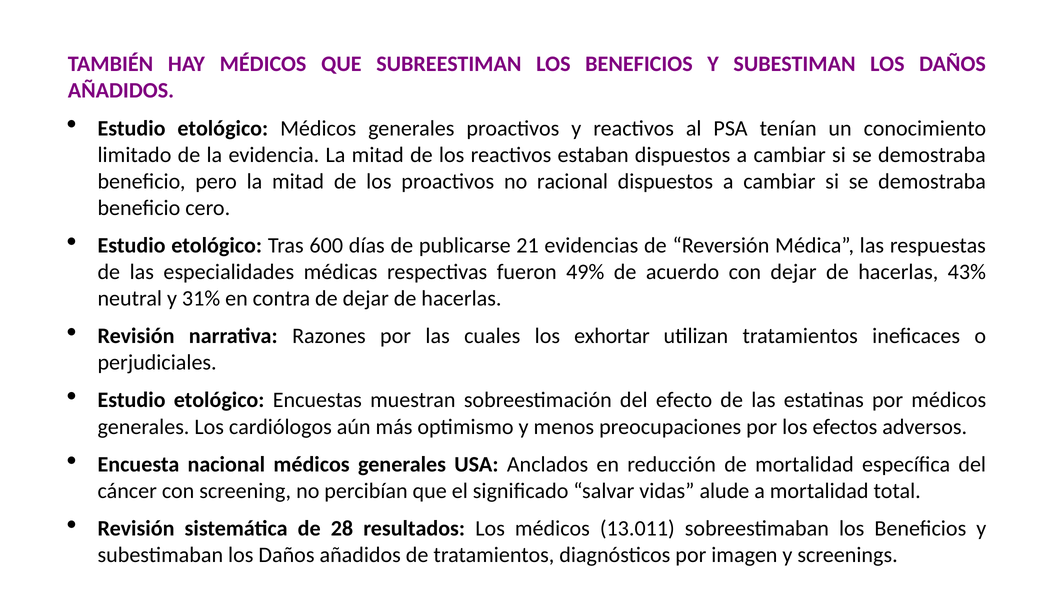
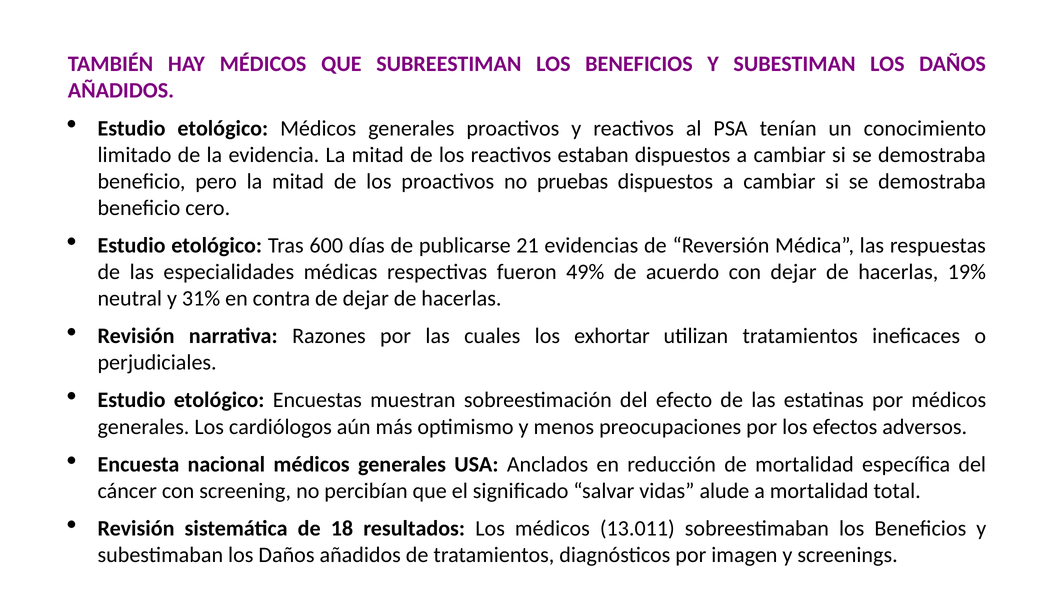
racional: racional -> pruebas
43%: 43% -> 19%
28: 28 -> 18
